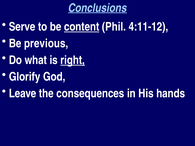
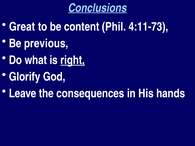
Serve: Serve -> Great
content underline: present -> none
4:11-12: 4:11-12 -> 4:11-73
